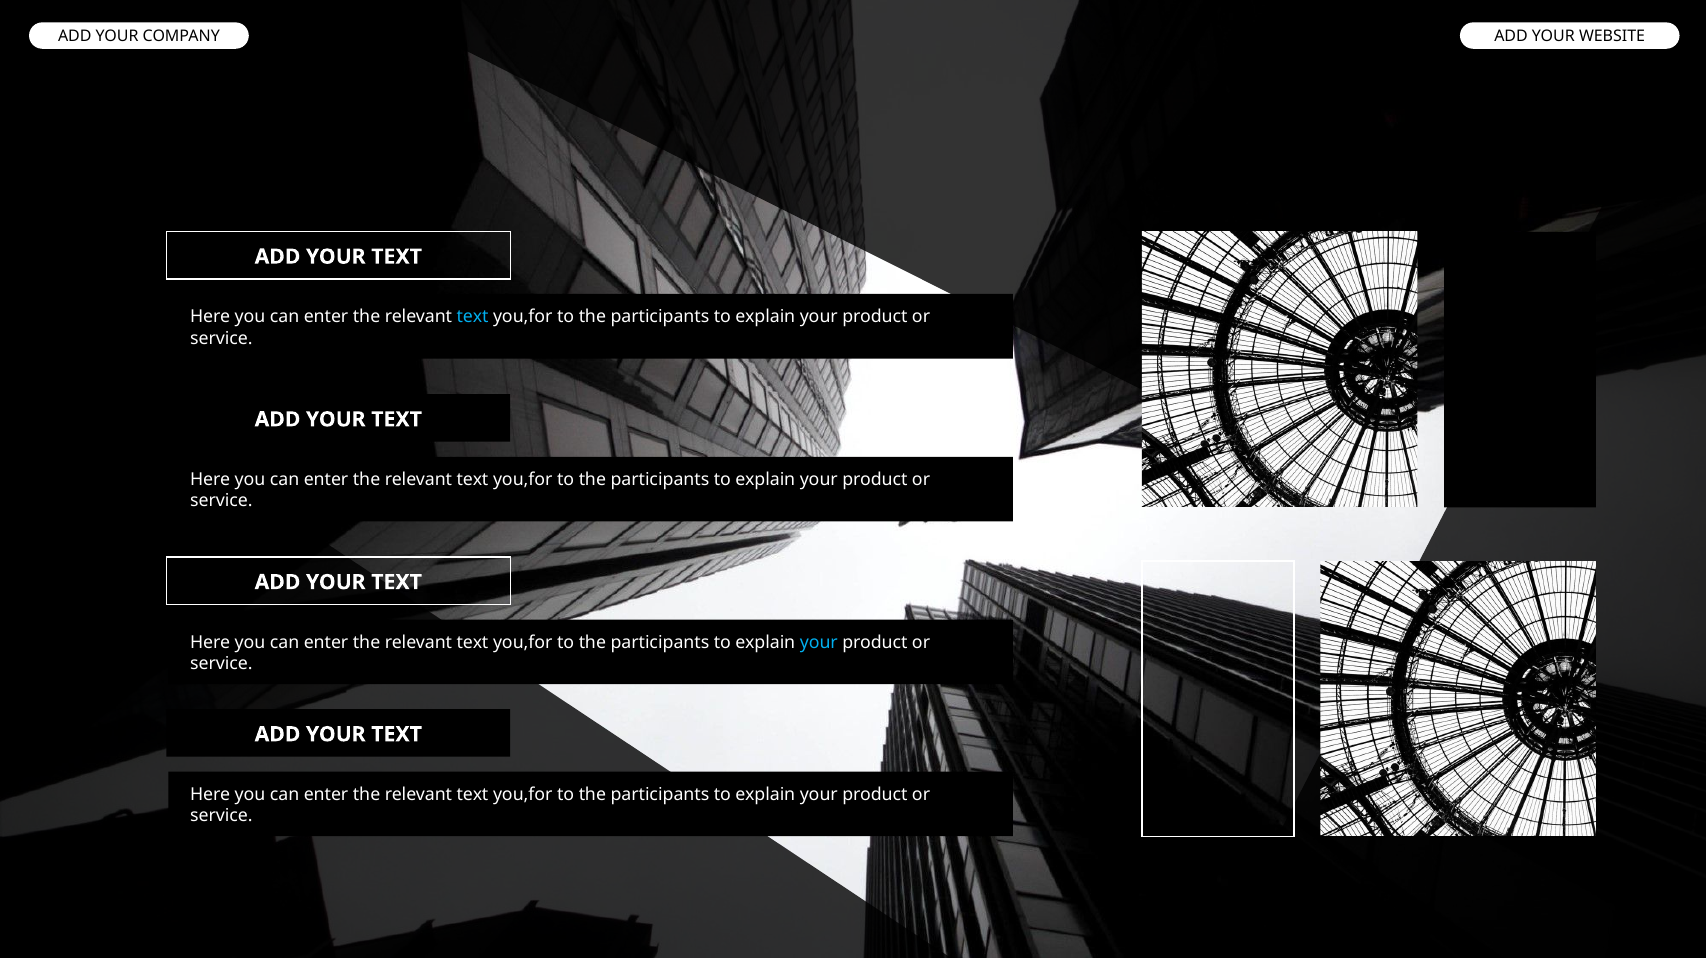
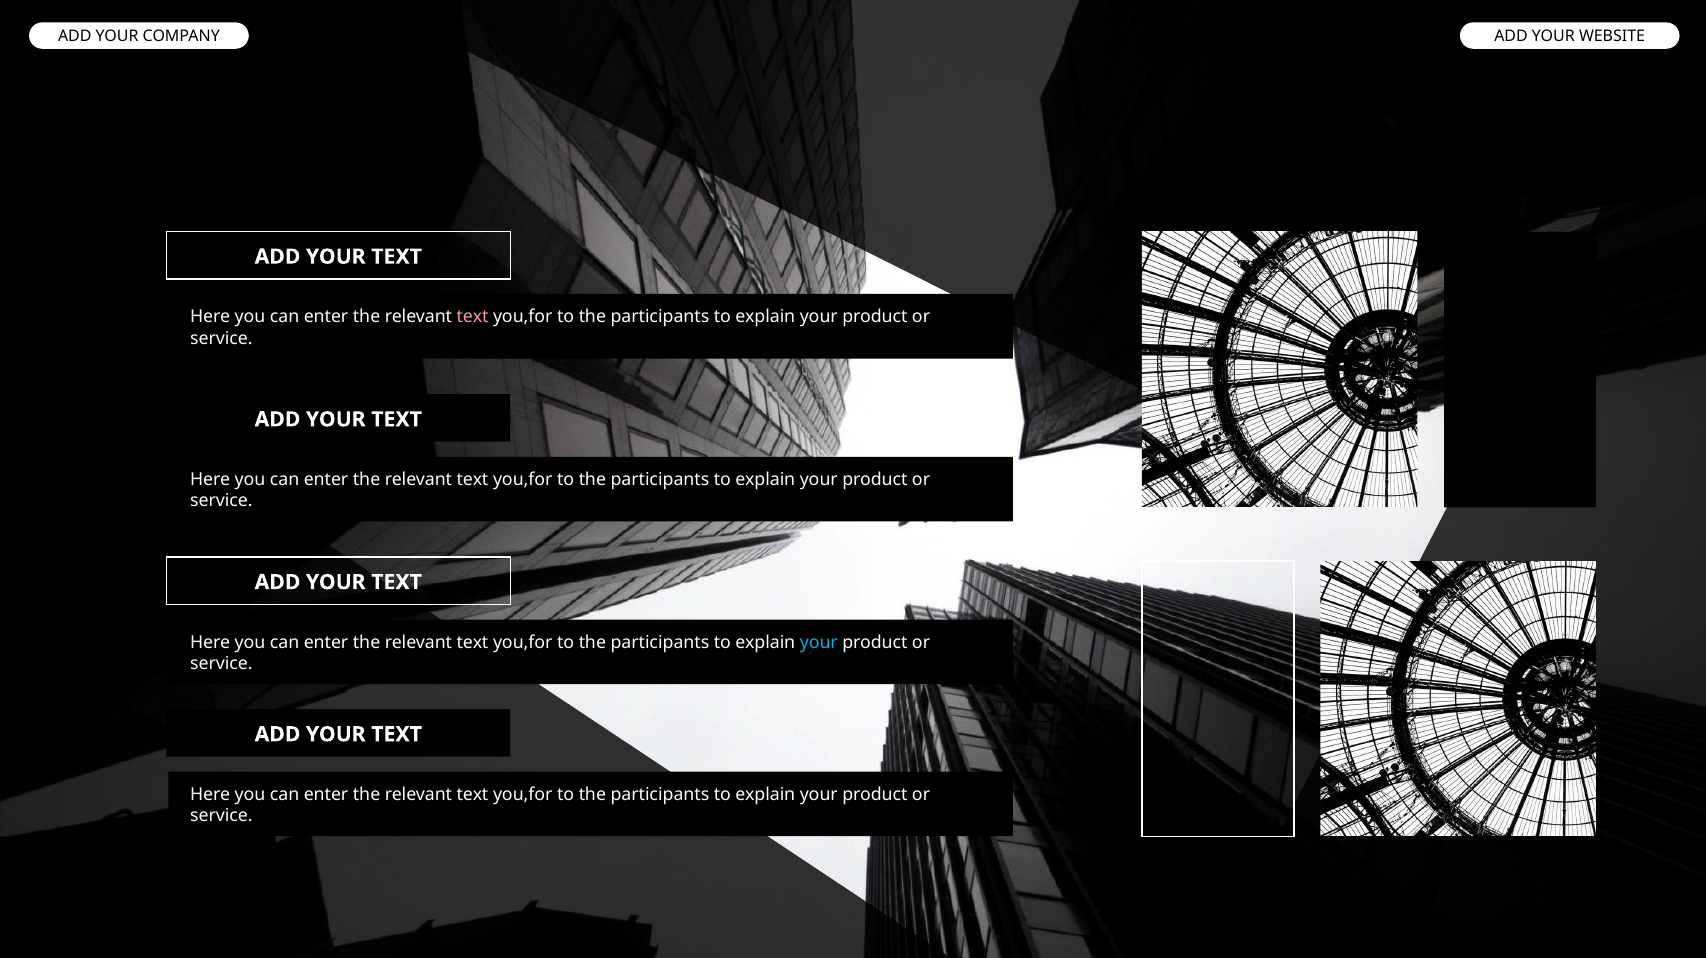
text at (473, 317) colour: light blue -> pink
